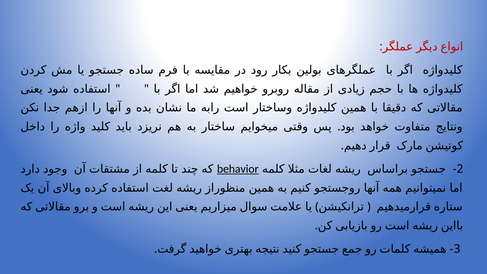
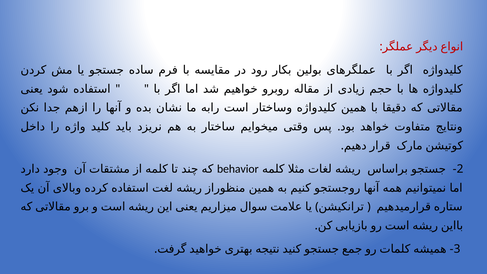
behavior underline: present -> none
